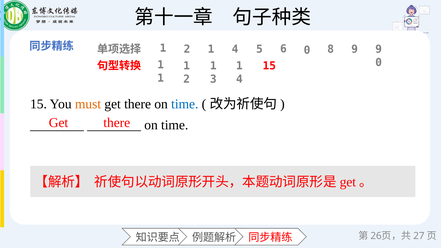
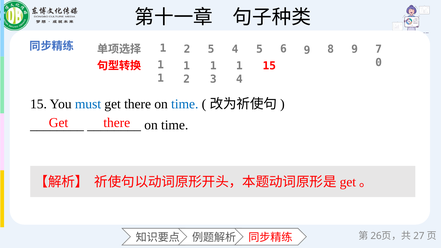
1 at (211, 49): 1 -> 5
6 0: 0 -> 9
9 9: 9 -> 7
must colour: orange -> blue
